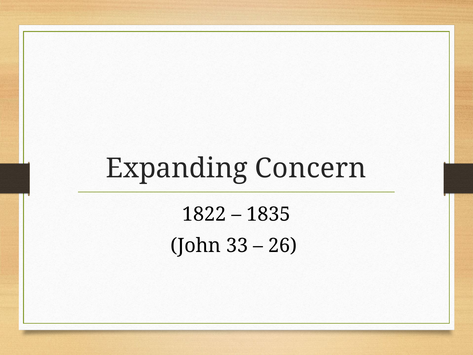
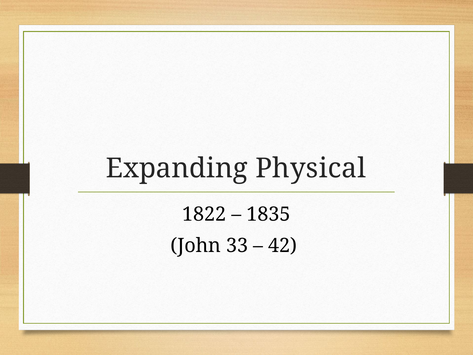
Concern: Concern -> Physical
26: 26 -> 42
